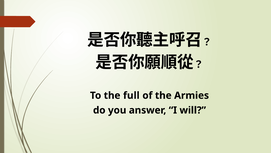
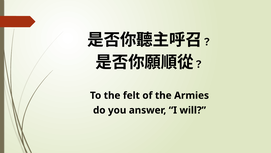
full: full -> felt
